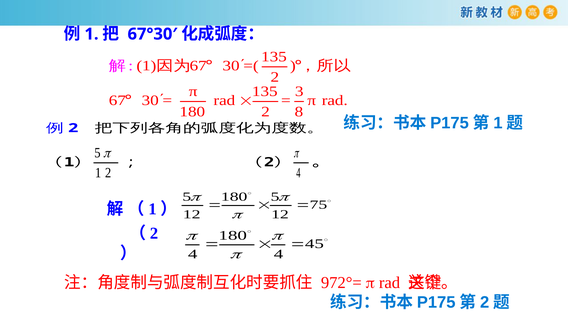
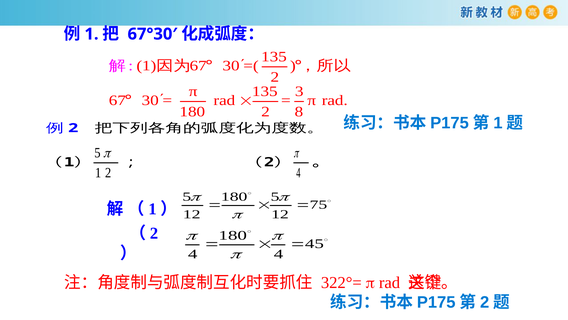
972°=: 972°= -> 322°=
